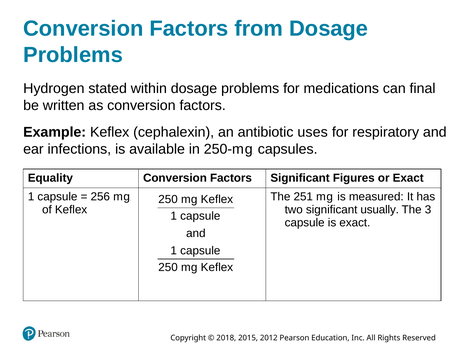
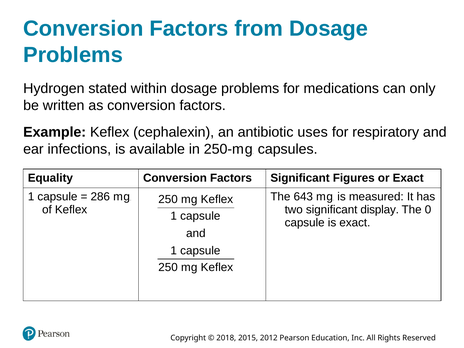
final: final -> only
256: 256 -> 286
251: 251 -> 643
usually: usually -> display
3: 3 -> 0
